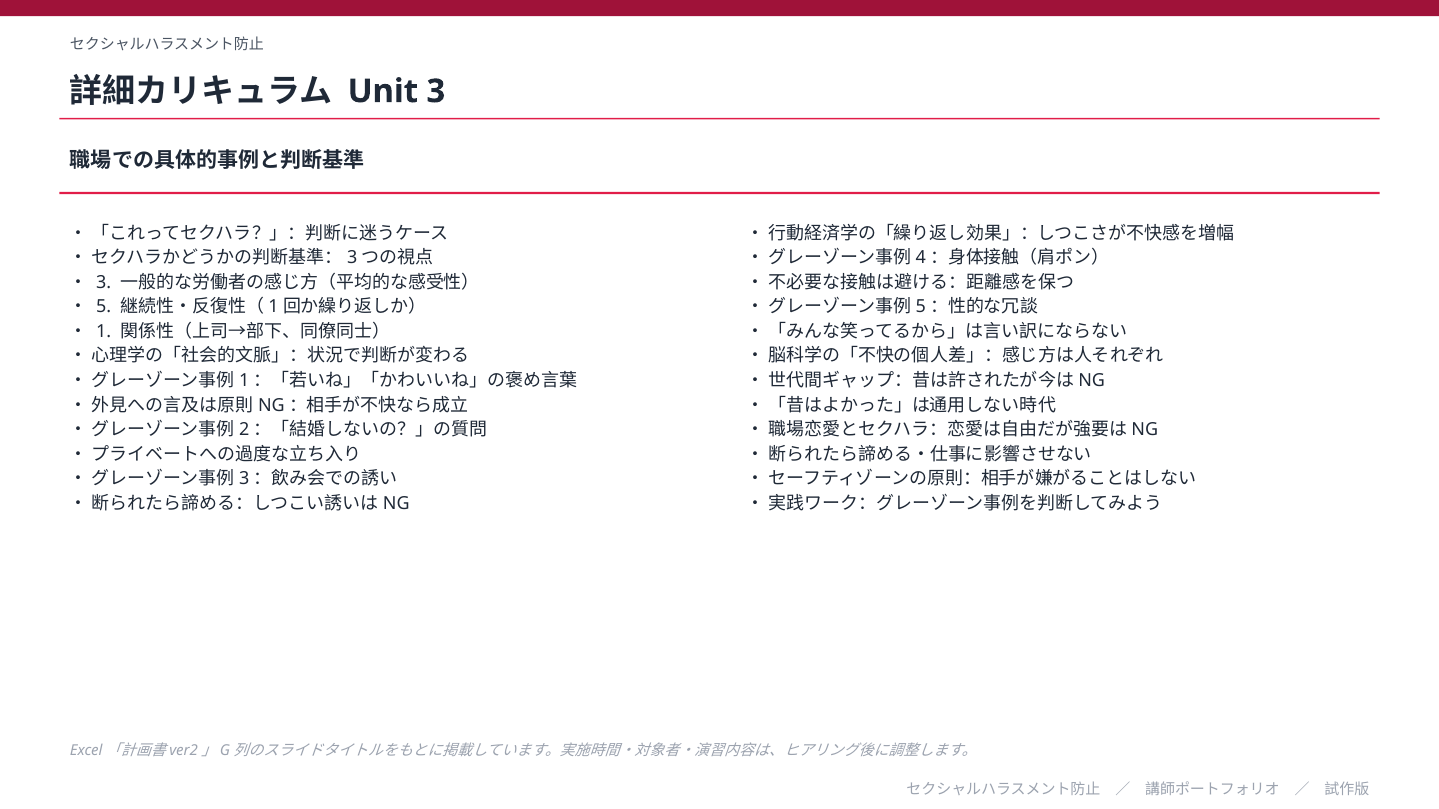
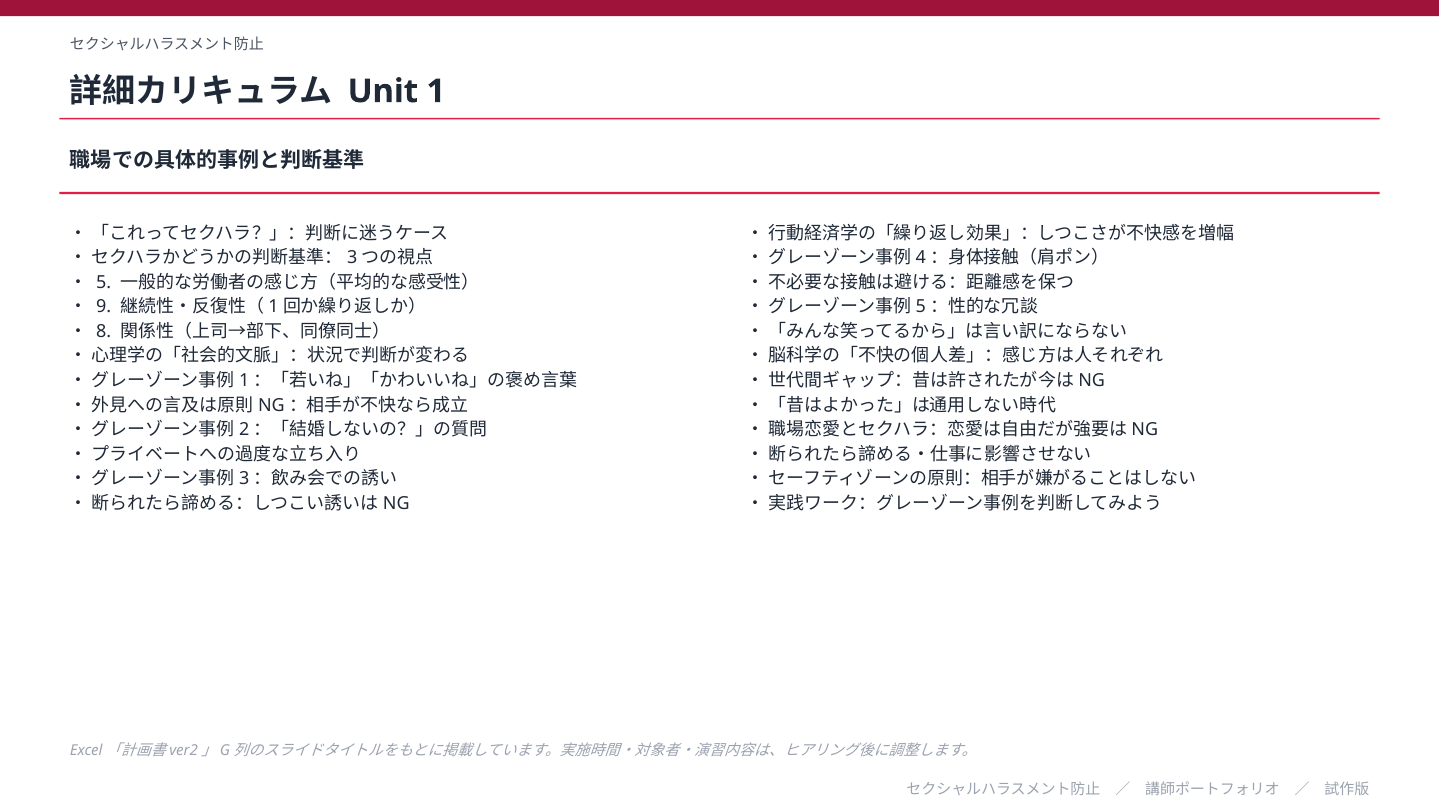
Unit 3: 3 -> 1
3 at (104, 282): 3 -> 5
5: 5 -> 9
1: 1 -> 8
